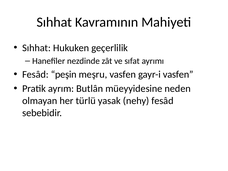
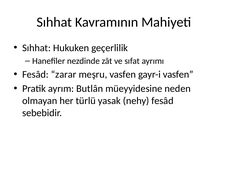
peşin: peşin -> zarar
